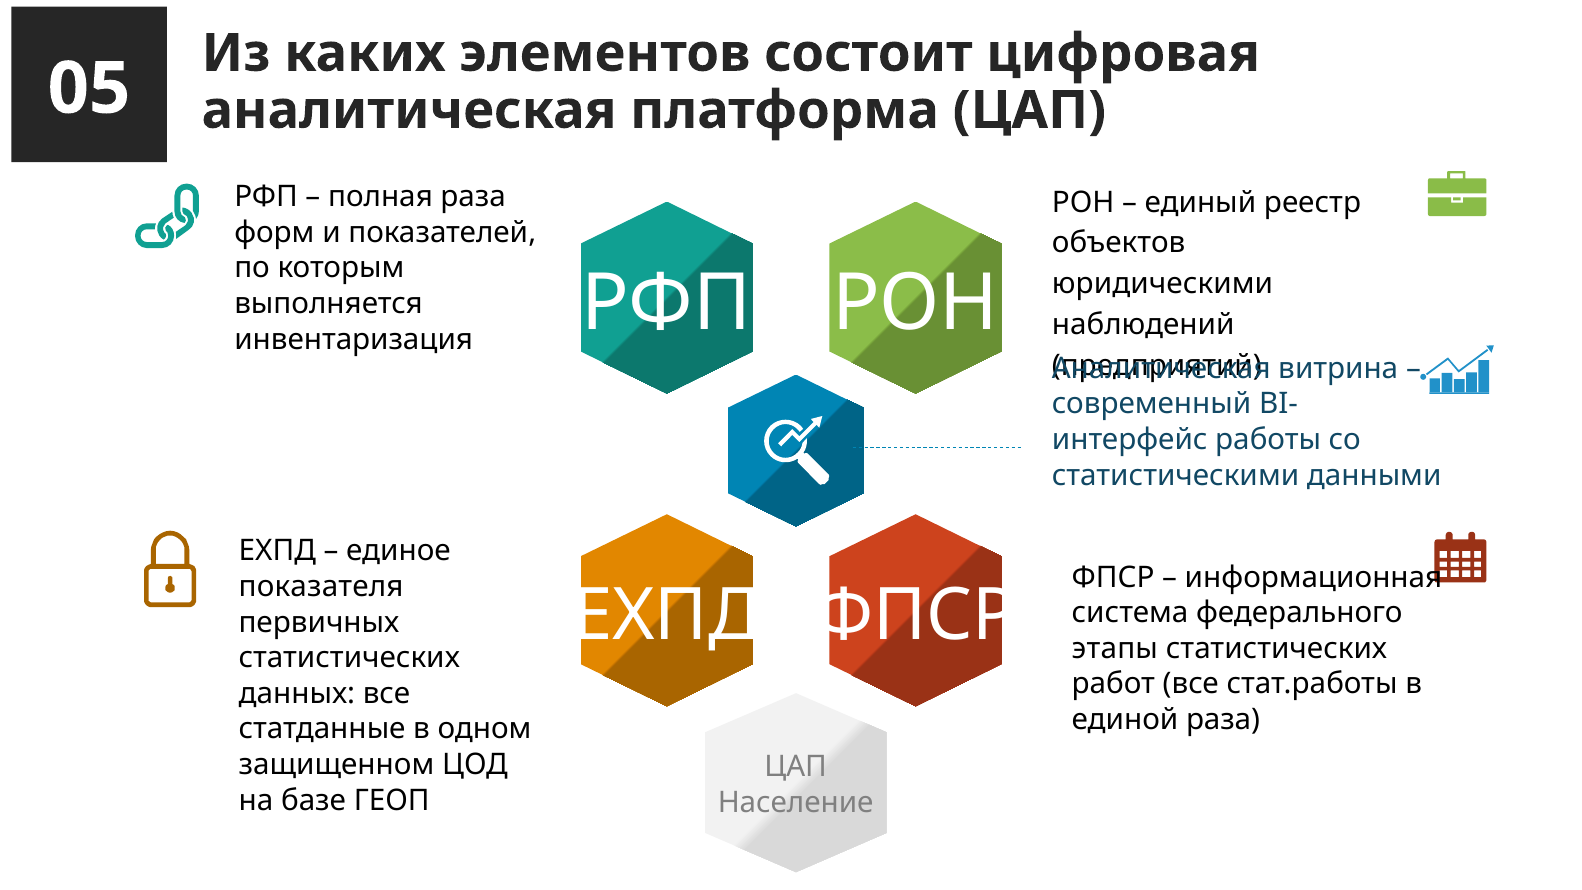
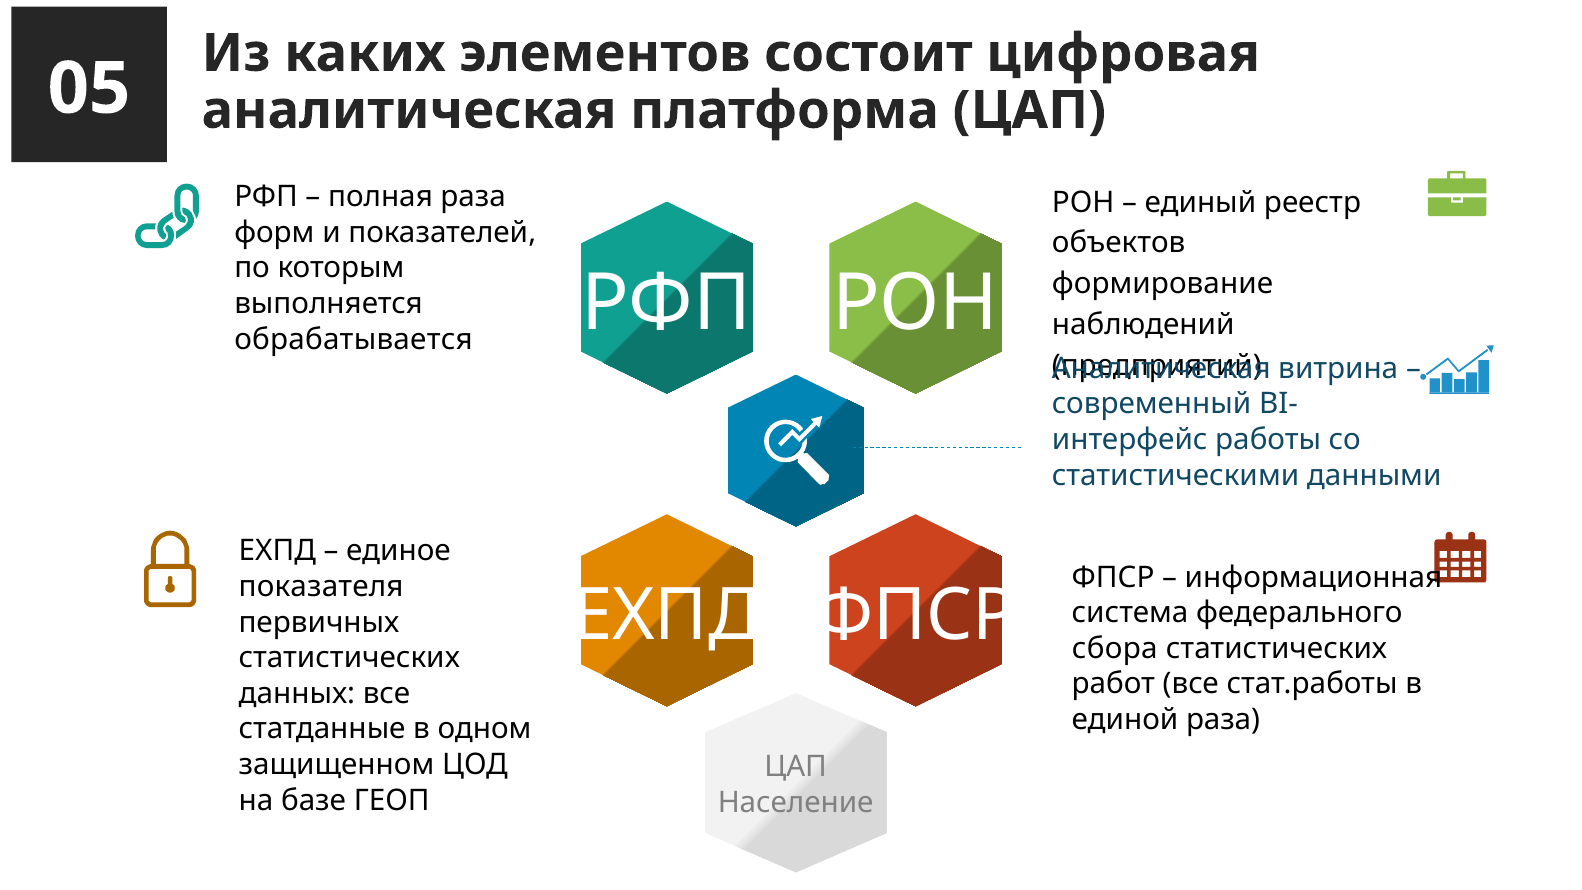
юридическими: юридическими -> формирование
инвентаризация: инвентаризация -> обрабатывается
этапы: этапы -> сбора
